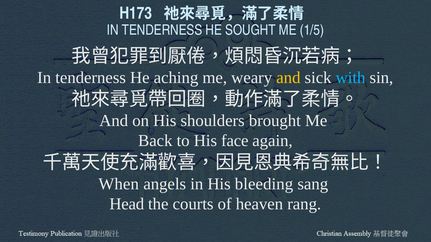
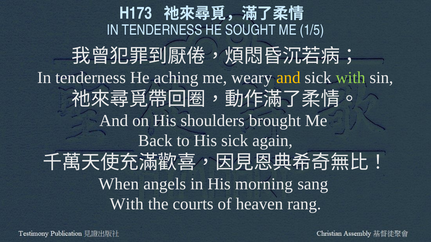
with at (351, 78) colour: light blue -> light green
His face: face -> sick
bleeding: bleeding -> morning
Head at (127, 204): Head -> With
